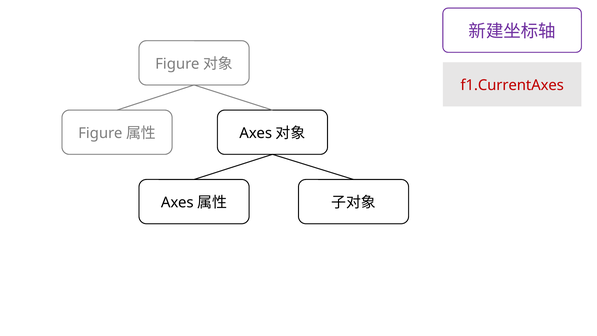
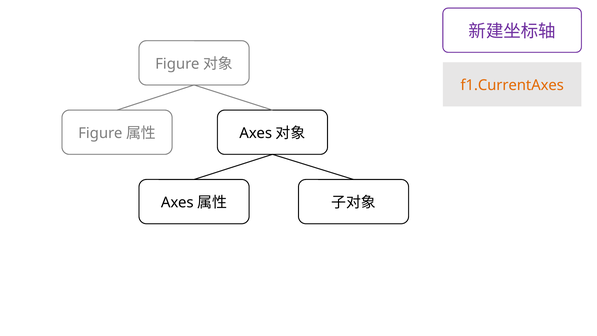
f1.CurrentAxes colour: red -> orange
